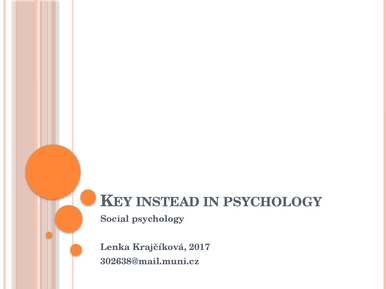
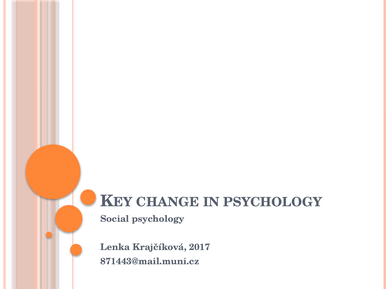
INSTEAD: INSTEAD -> CHANGE
302638@mail.muni.cz: 302638@mail.muni.cz -> 871443@mail.muni.cz
